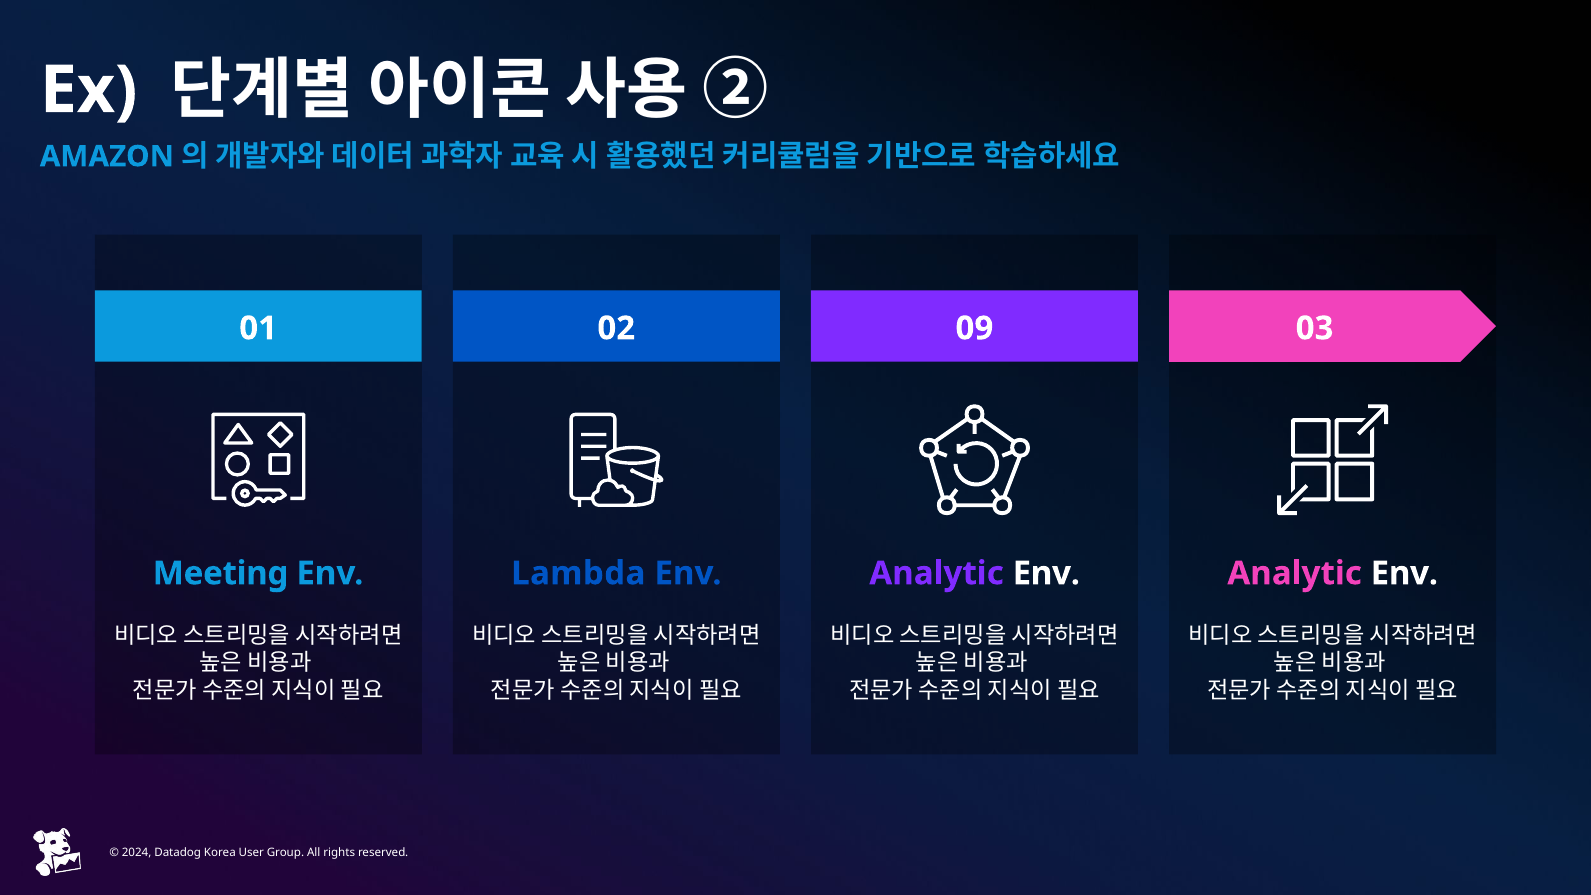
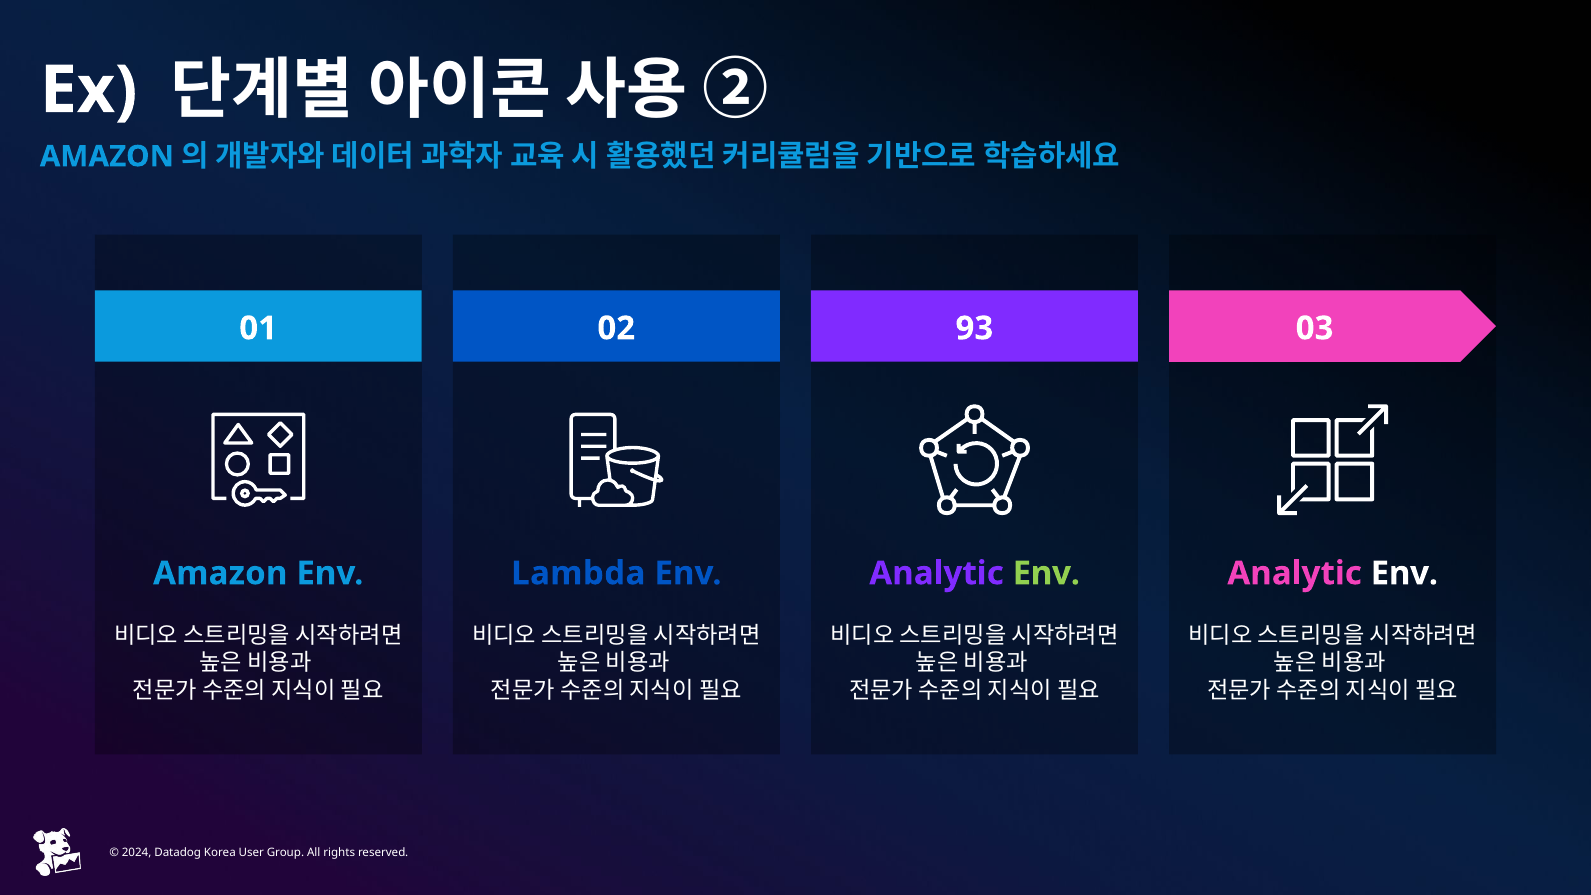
09: 09 -> 93
Meeting at (220, 573): Meeting -> Amazon
Env at (1046, 573) colour: white -> light green
